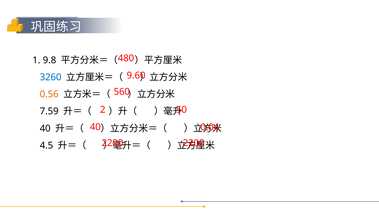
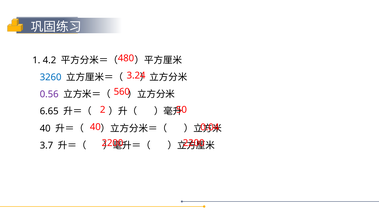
9.8: 9.8 -> 4.2
9.60: 9.60 -> 3.24
0.56 colour: orange -> purple
7.59: 7.59 -> 6.65
4.5: 4.5 -> 3.7
